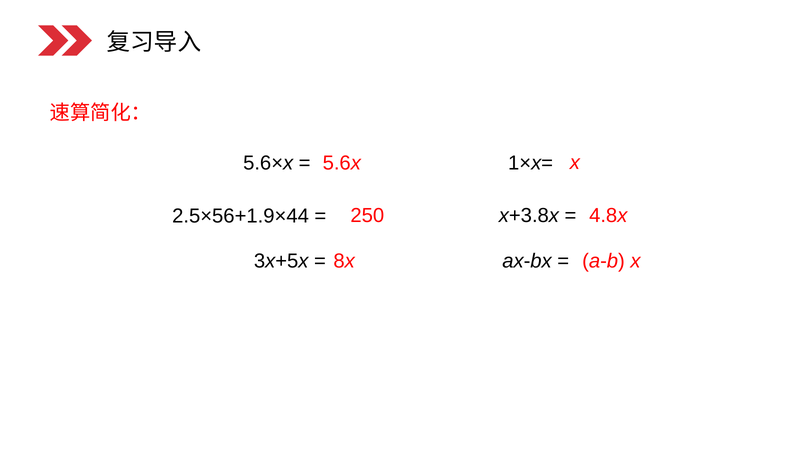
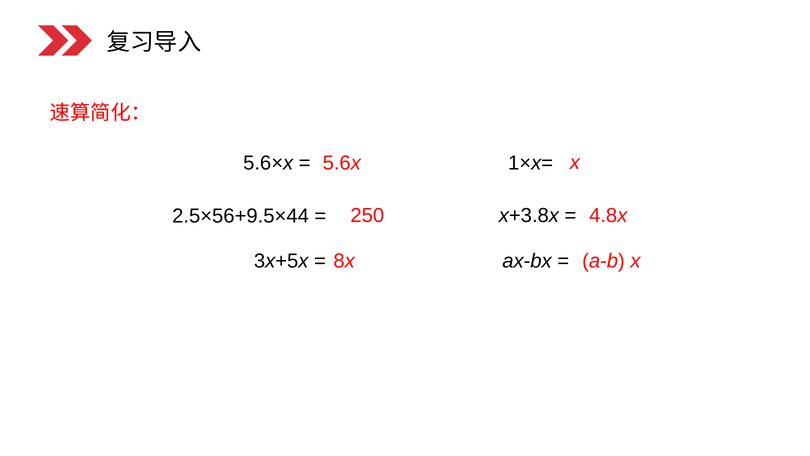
2.5×56+1.9×44: 2.5×56+1.9×44 -> 2.5×56+9.5×44
